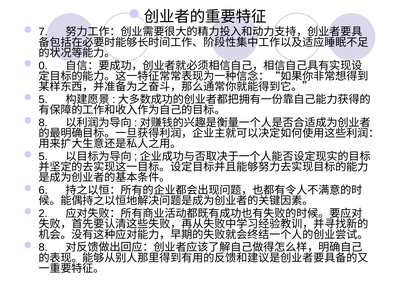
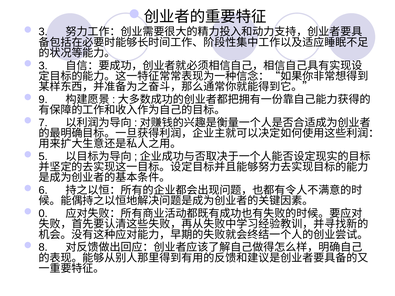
7 at (43, 32): 7 -> 3
0 at (43, 66): 0 -> 3
5 at (43, 100): 5 -> 9
8 at (43, 123): 8 -> 7
2: 2 -> 0
